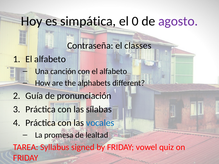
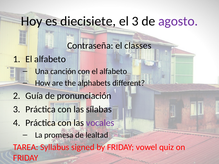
simpática: simpática -> diecisiete
el 0: 0 -> 3
vocales colour: blue -> purple
